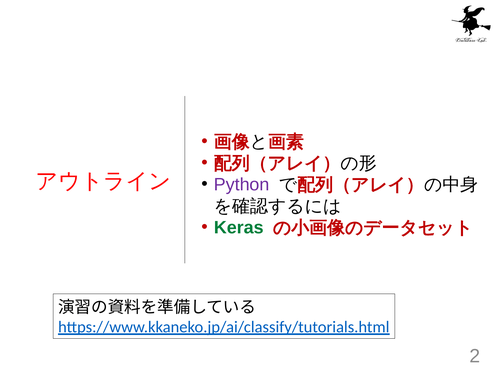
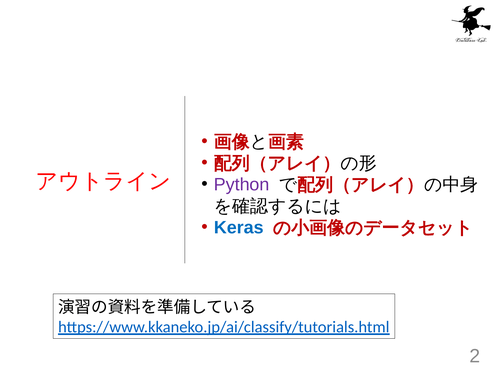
Keras colour: green -> blue
